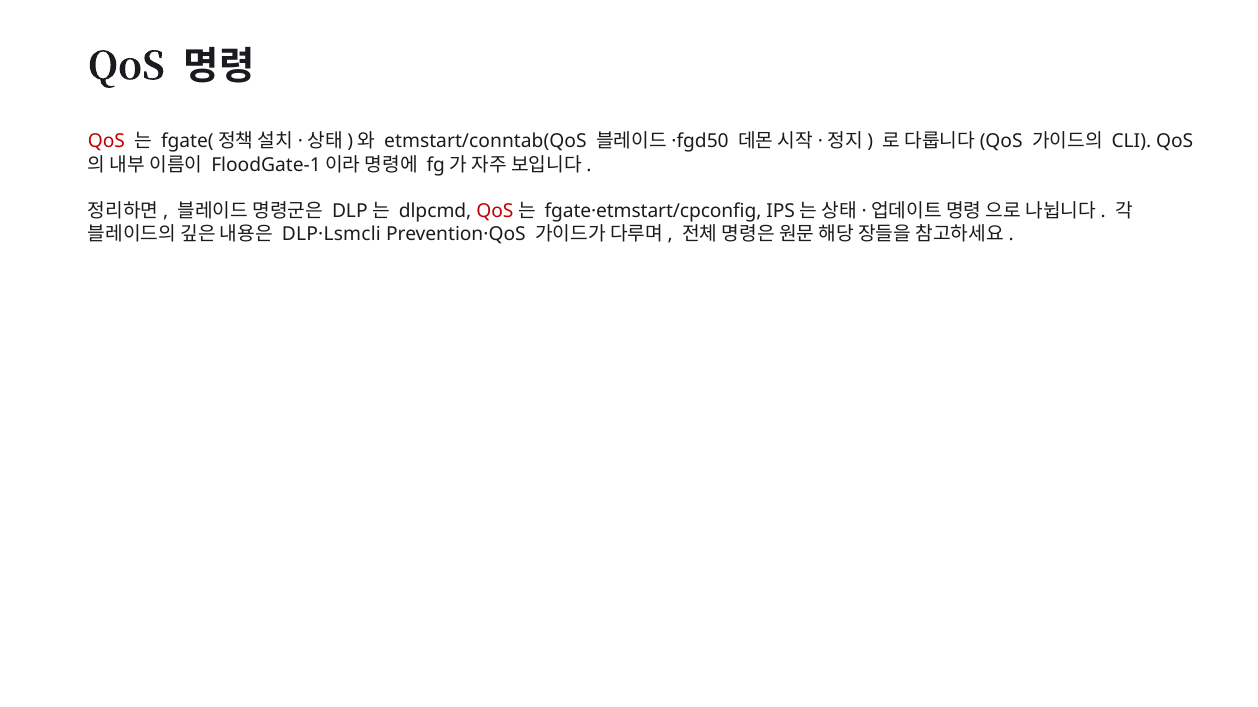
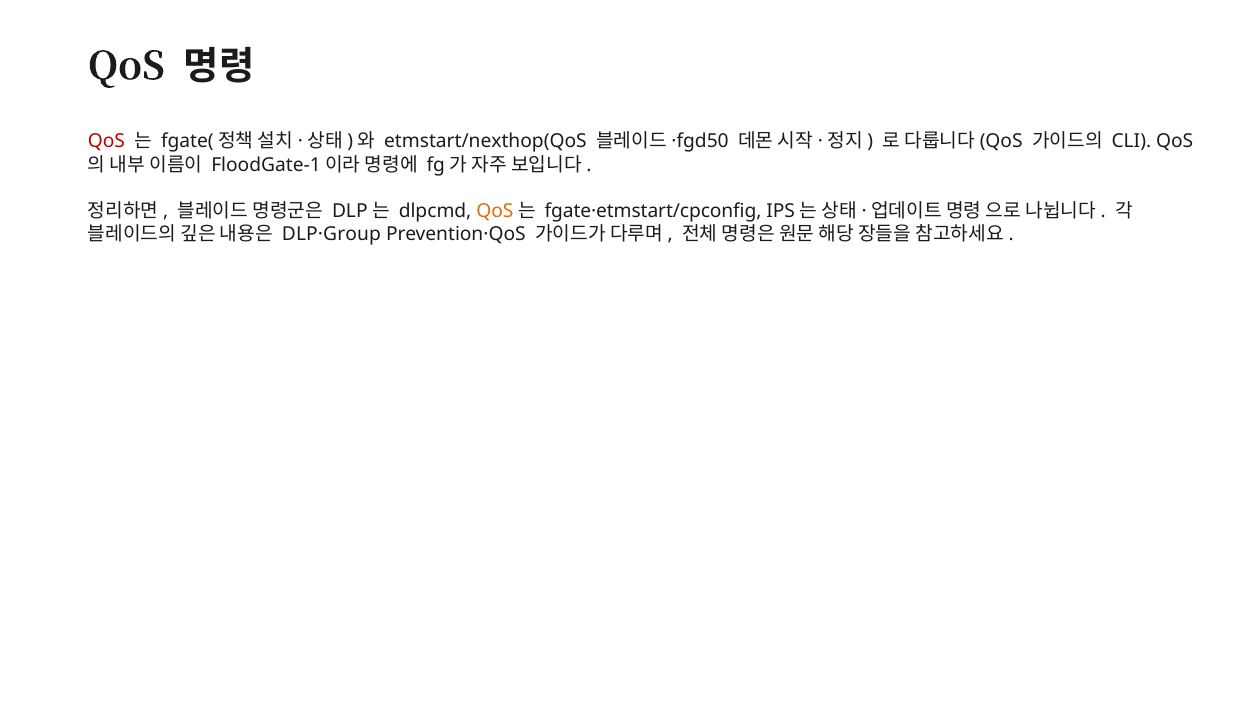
etmstart/conntab(QoS: etmstart/conntab(QoS -> etmstart/nexthop(QoS
QoS at (495, 211) colour: red -> orange
DLP·Lsmcli: DLP·Lsmcli -> DLP·Group
